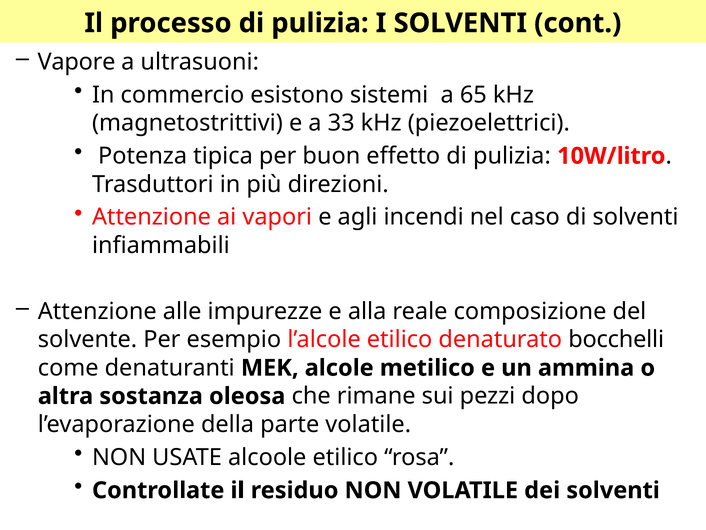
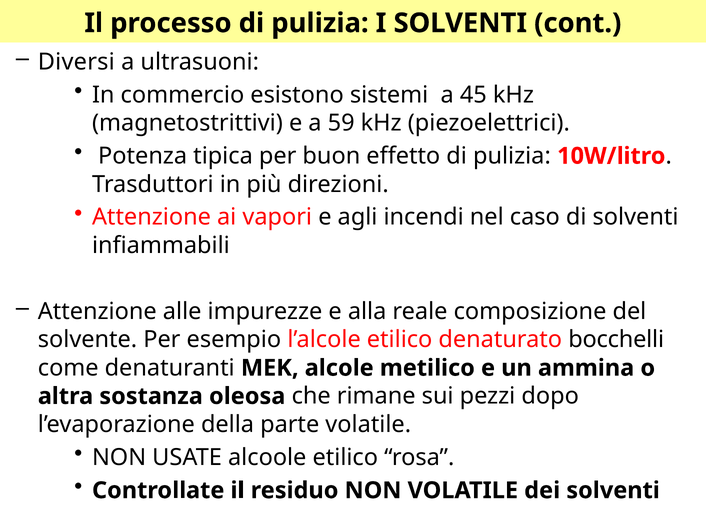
Vapore: Vapore -> Diversi
65: 65 -> 45
33: 33 -> 59
